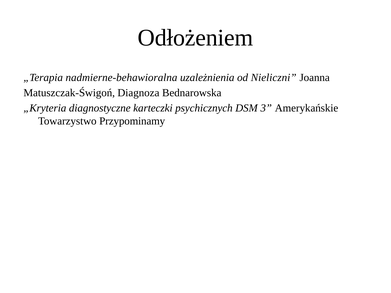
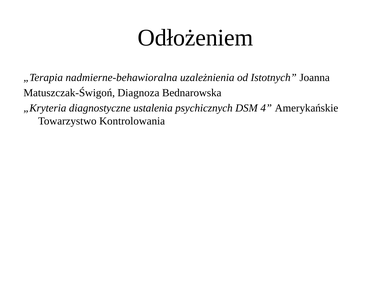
Nieliczni: Nieliczni -> Istotnych
karteczki: karteczki -> ustalenia
3: 3 -> 4
Przypominamy: Przypominamy -> Kontrolowania
